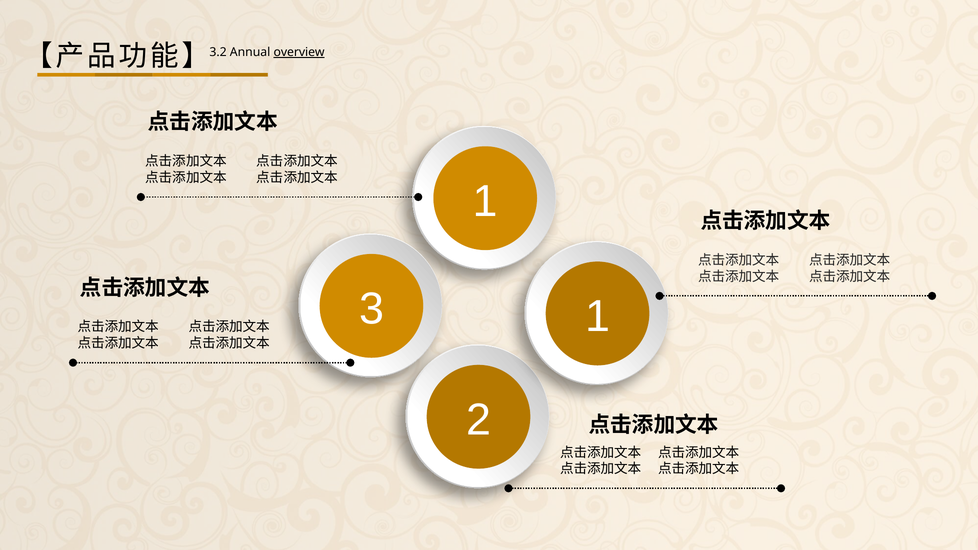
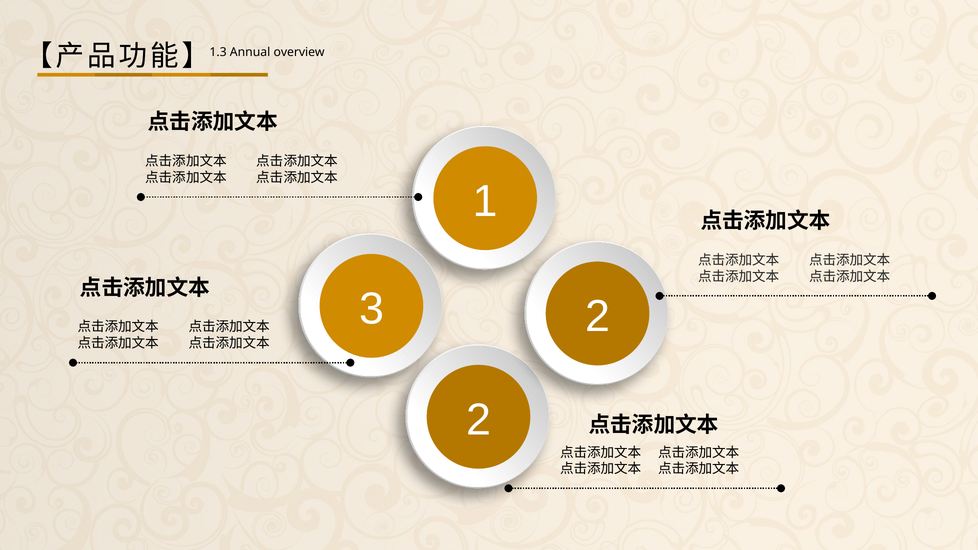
3.2: 3.2 -> 1.3
overview underline: present -> none
3 1: 1 -> 2
